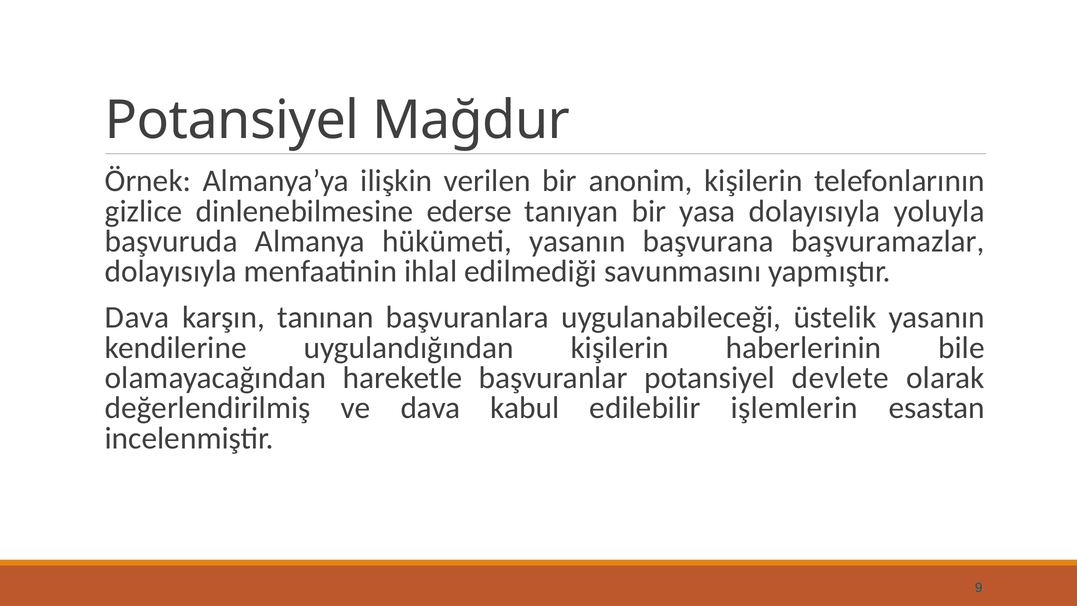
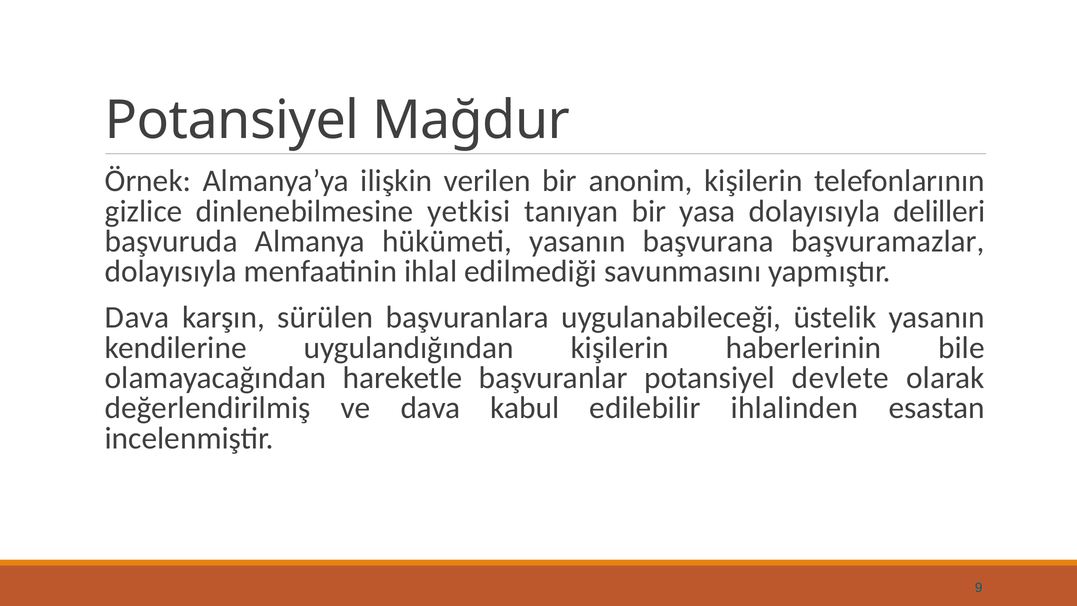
ederse: ederse -> yetkisi
yoluyla: yoluyla -> delilleri
tanınan: tanınan -> sürülen
işlemlerin: işlemlerin -> ihlalinden
